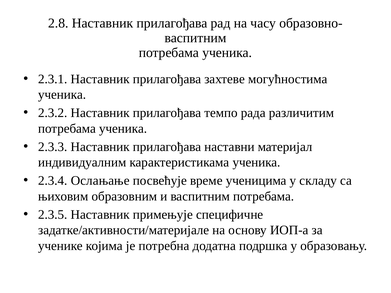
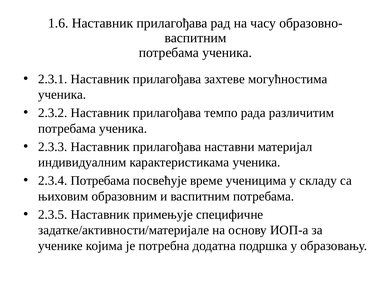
2.8: 2.8 -> 1.6
2.3.4 Oслaњaњe: Oслaњaњe -> Потребама
